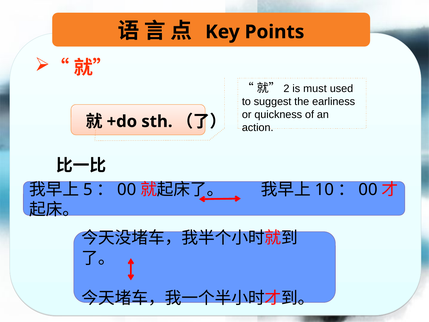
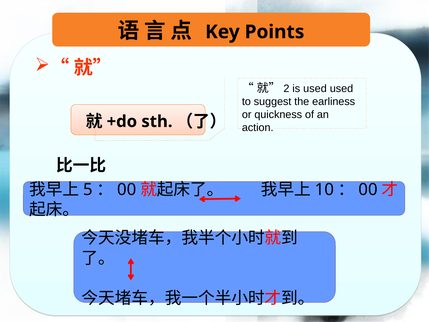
is must: must -> used
